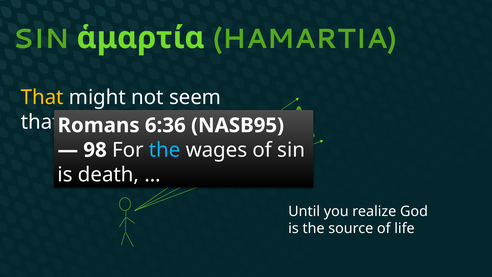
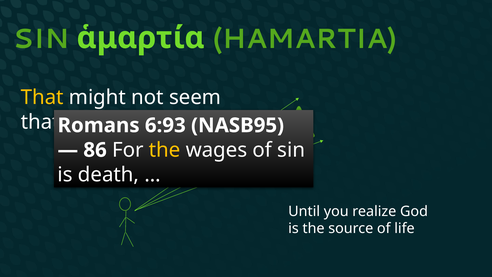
6:36: 6:36 -> 6:93
98: 98 -> 86
the at (165, 150) colour: light blue -> yellow
